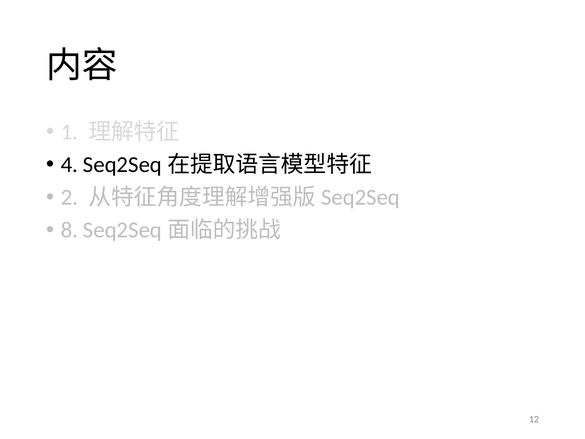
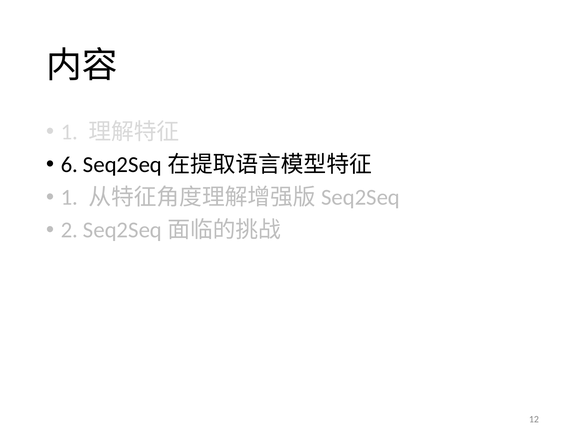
4: 4 -> 6
2 at (69, 197): 2 -> 1
8: 8 -> 2
